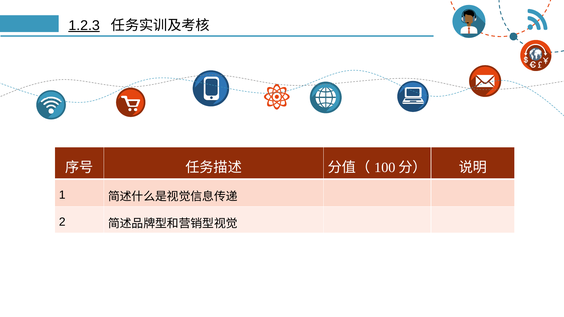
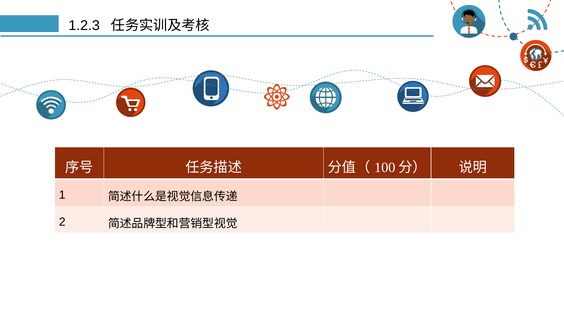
1.2.3 underline: present -> none
